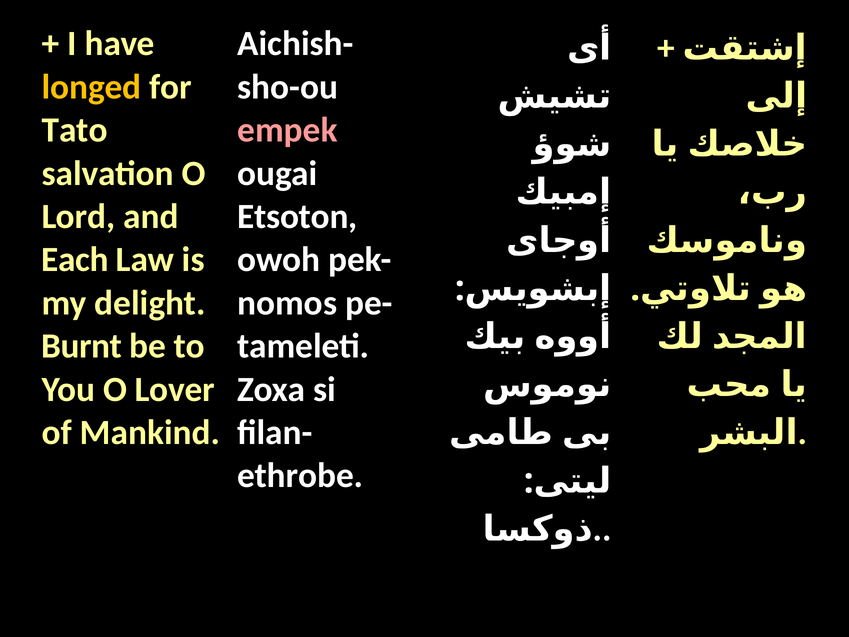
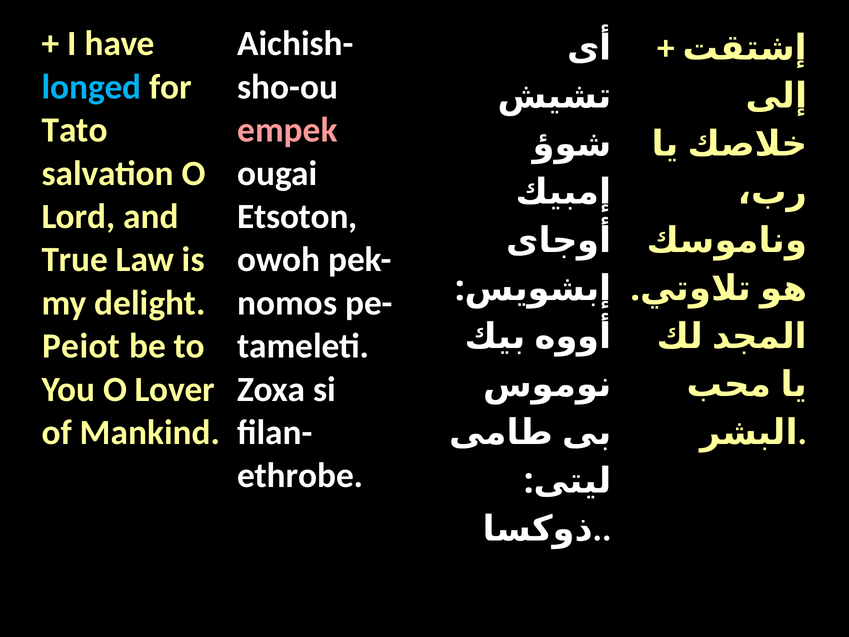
longed colour: yellow -> light blue
Each: Each -> True
Burnt: Burnt -> Peiot
